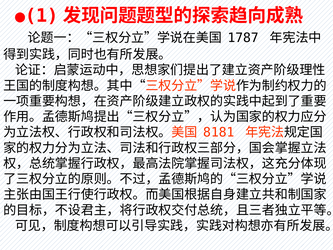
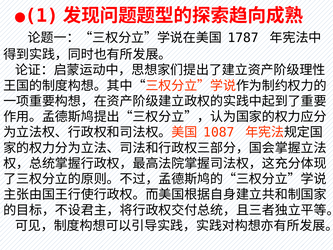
8181: 8181 -> 1087
